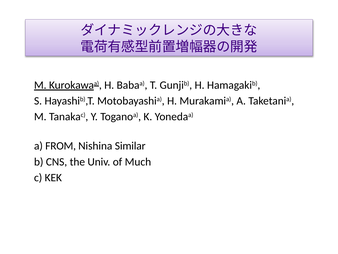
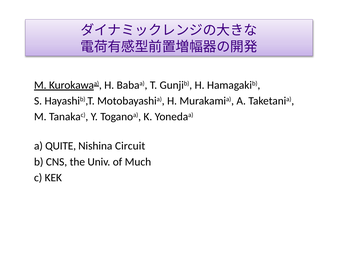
FROM: FROM -> QUITE
Similar: Similar -> Circuit
